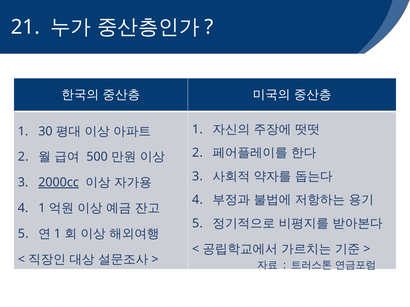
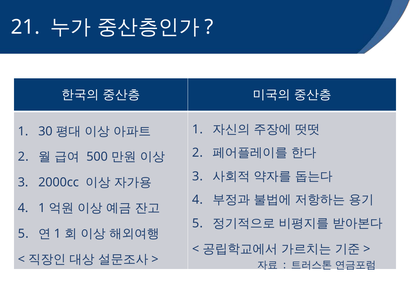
2000cc underline: present -> none
